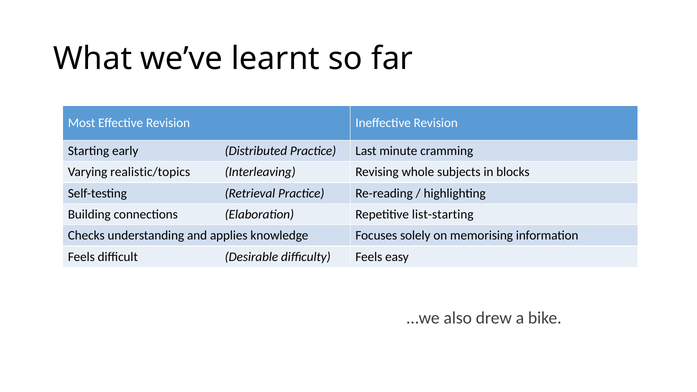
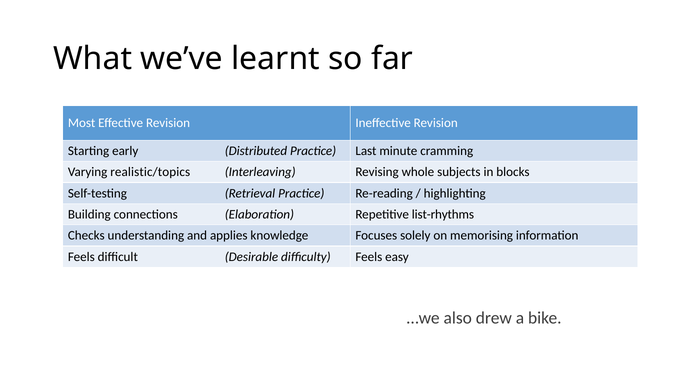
list-starting: list-starting -> list-rhythms
